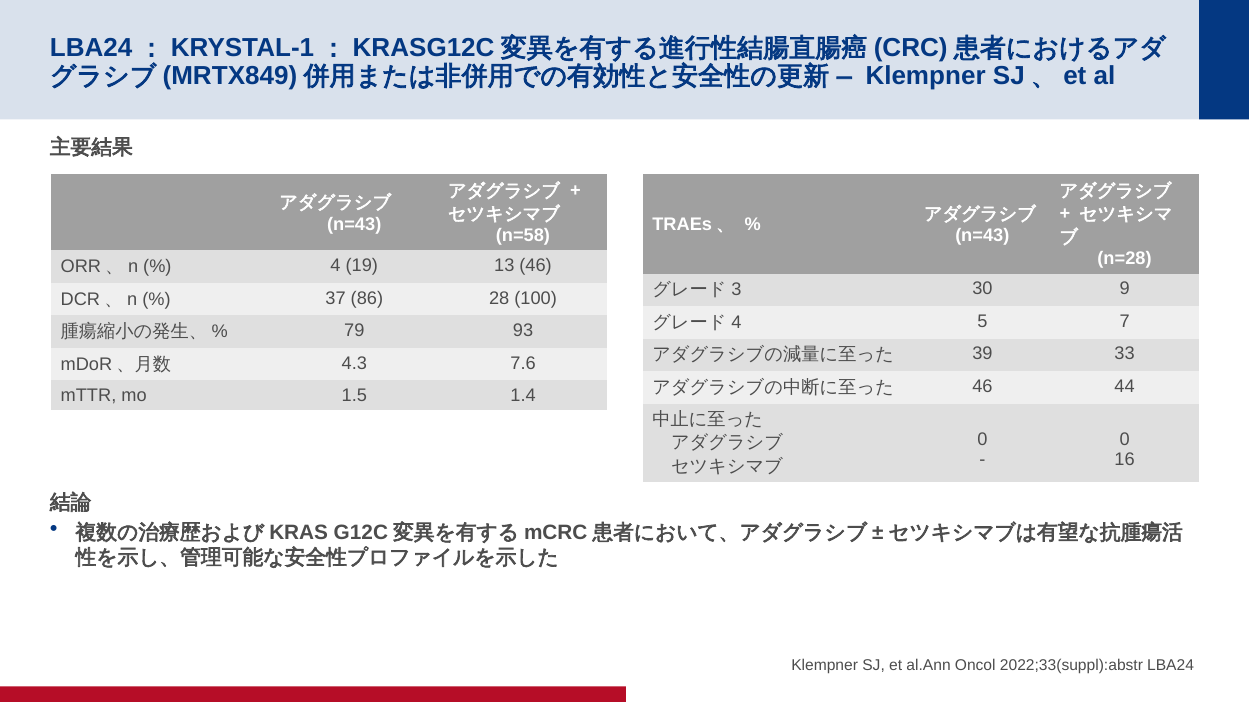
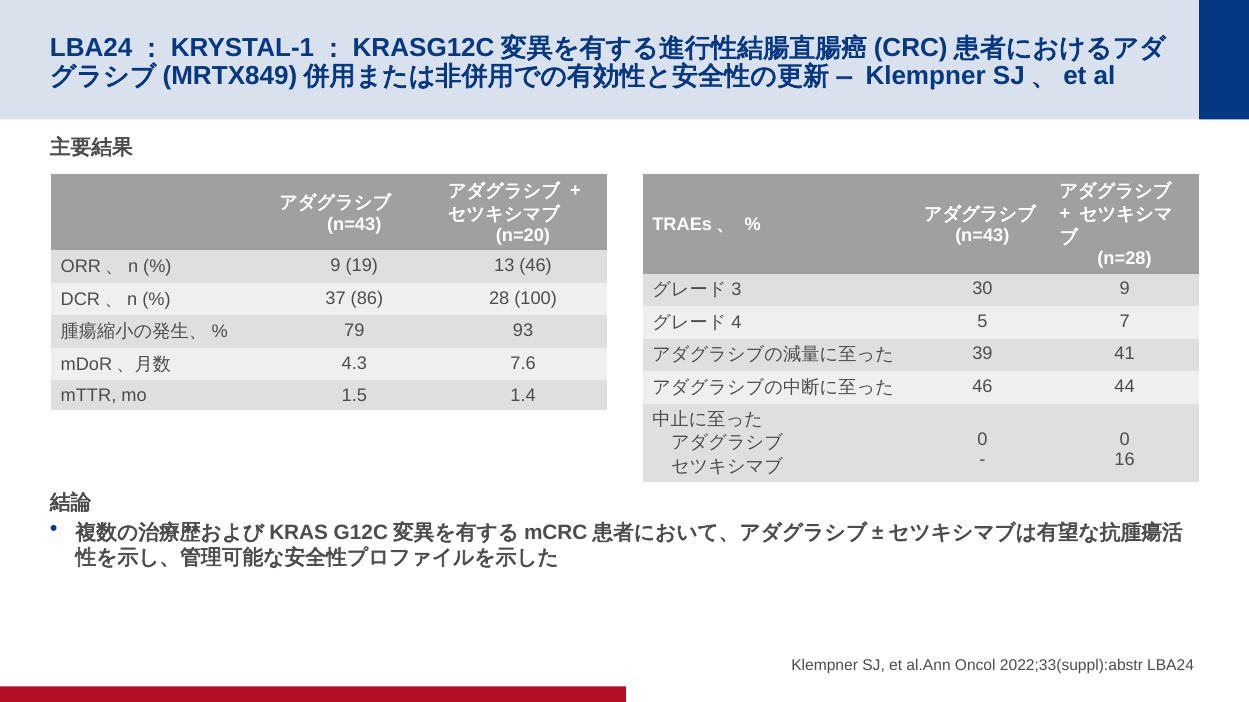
n=58: n=58 -> n=20
4 at (336, 266): 4 -> 9
33: 33 -> 41
